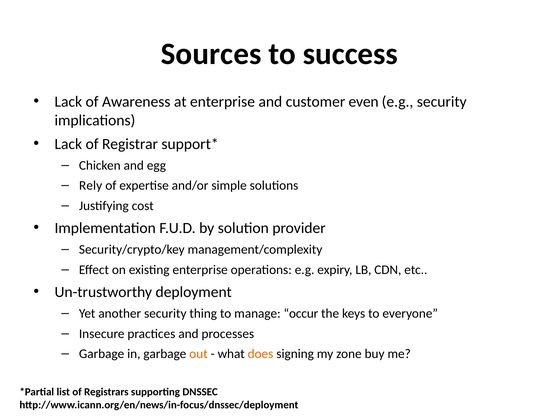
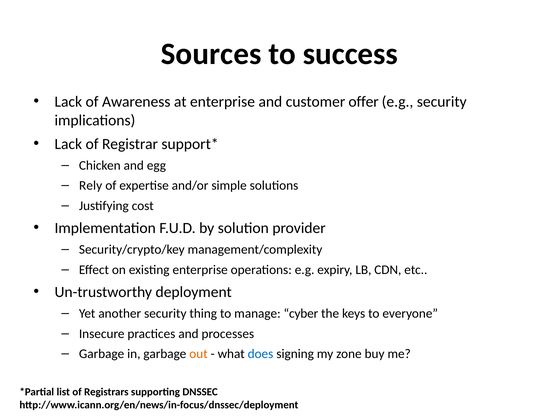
even: even -> offer
occur: occur -> cyber
does colour: orange -> blue
